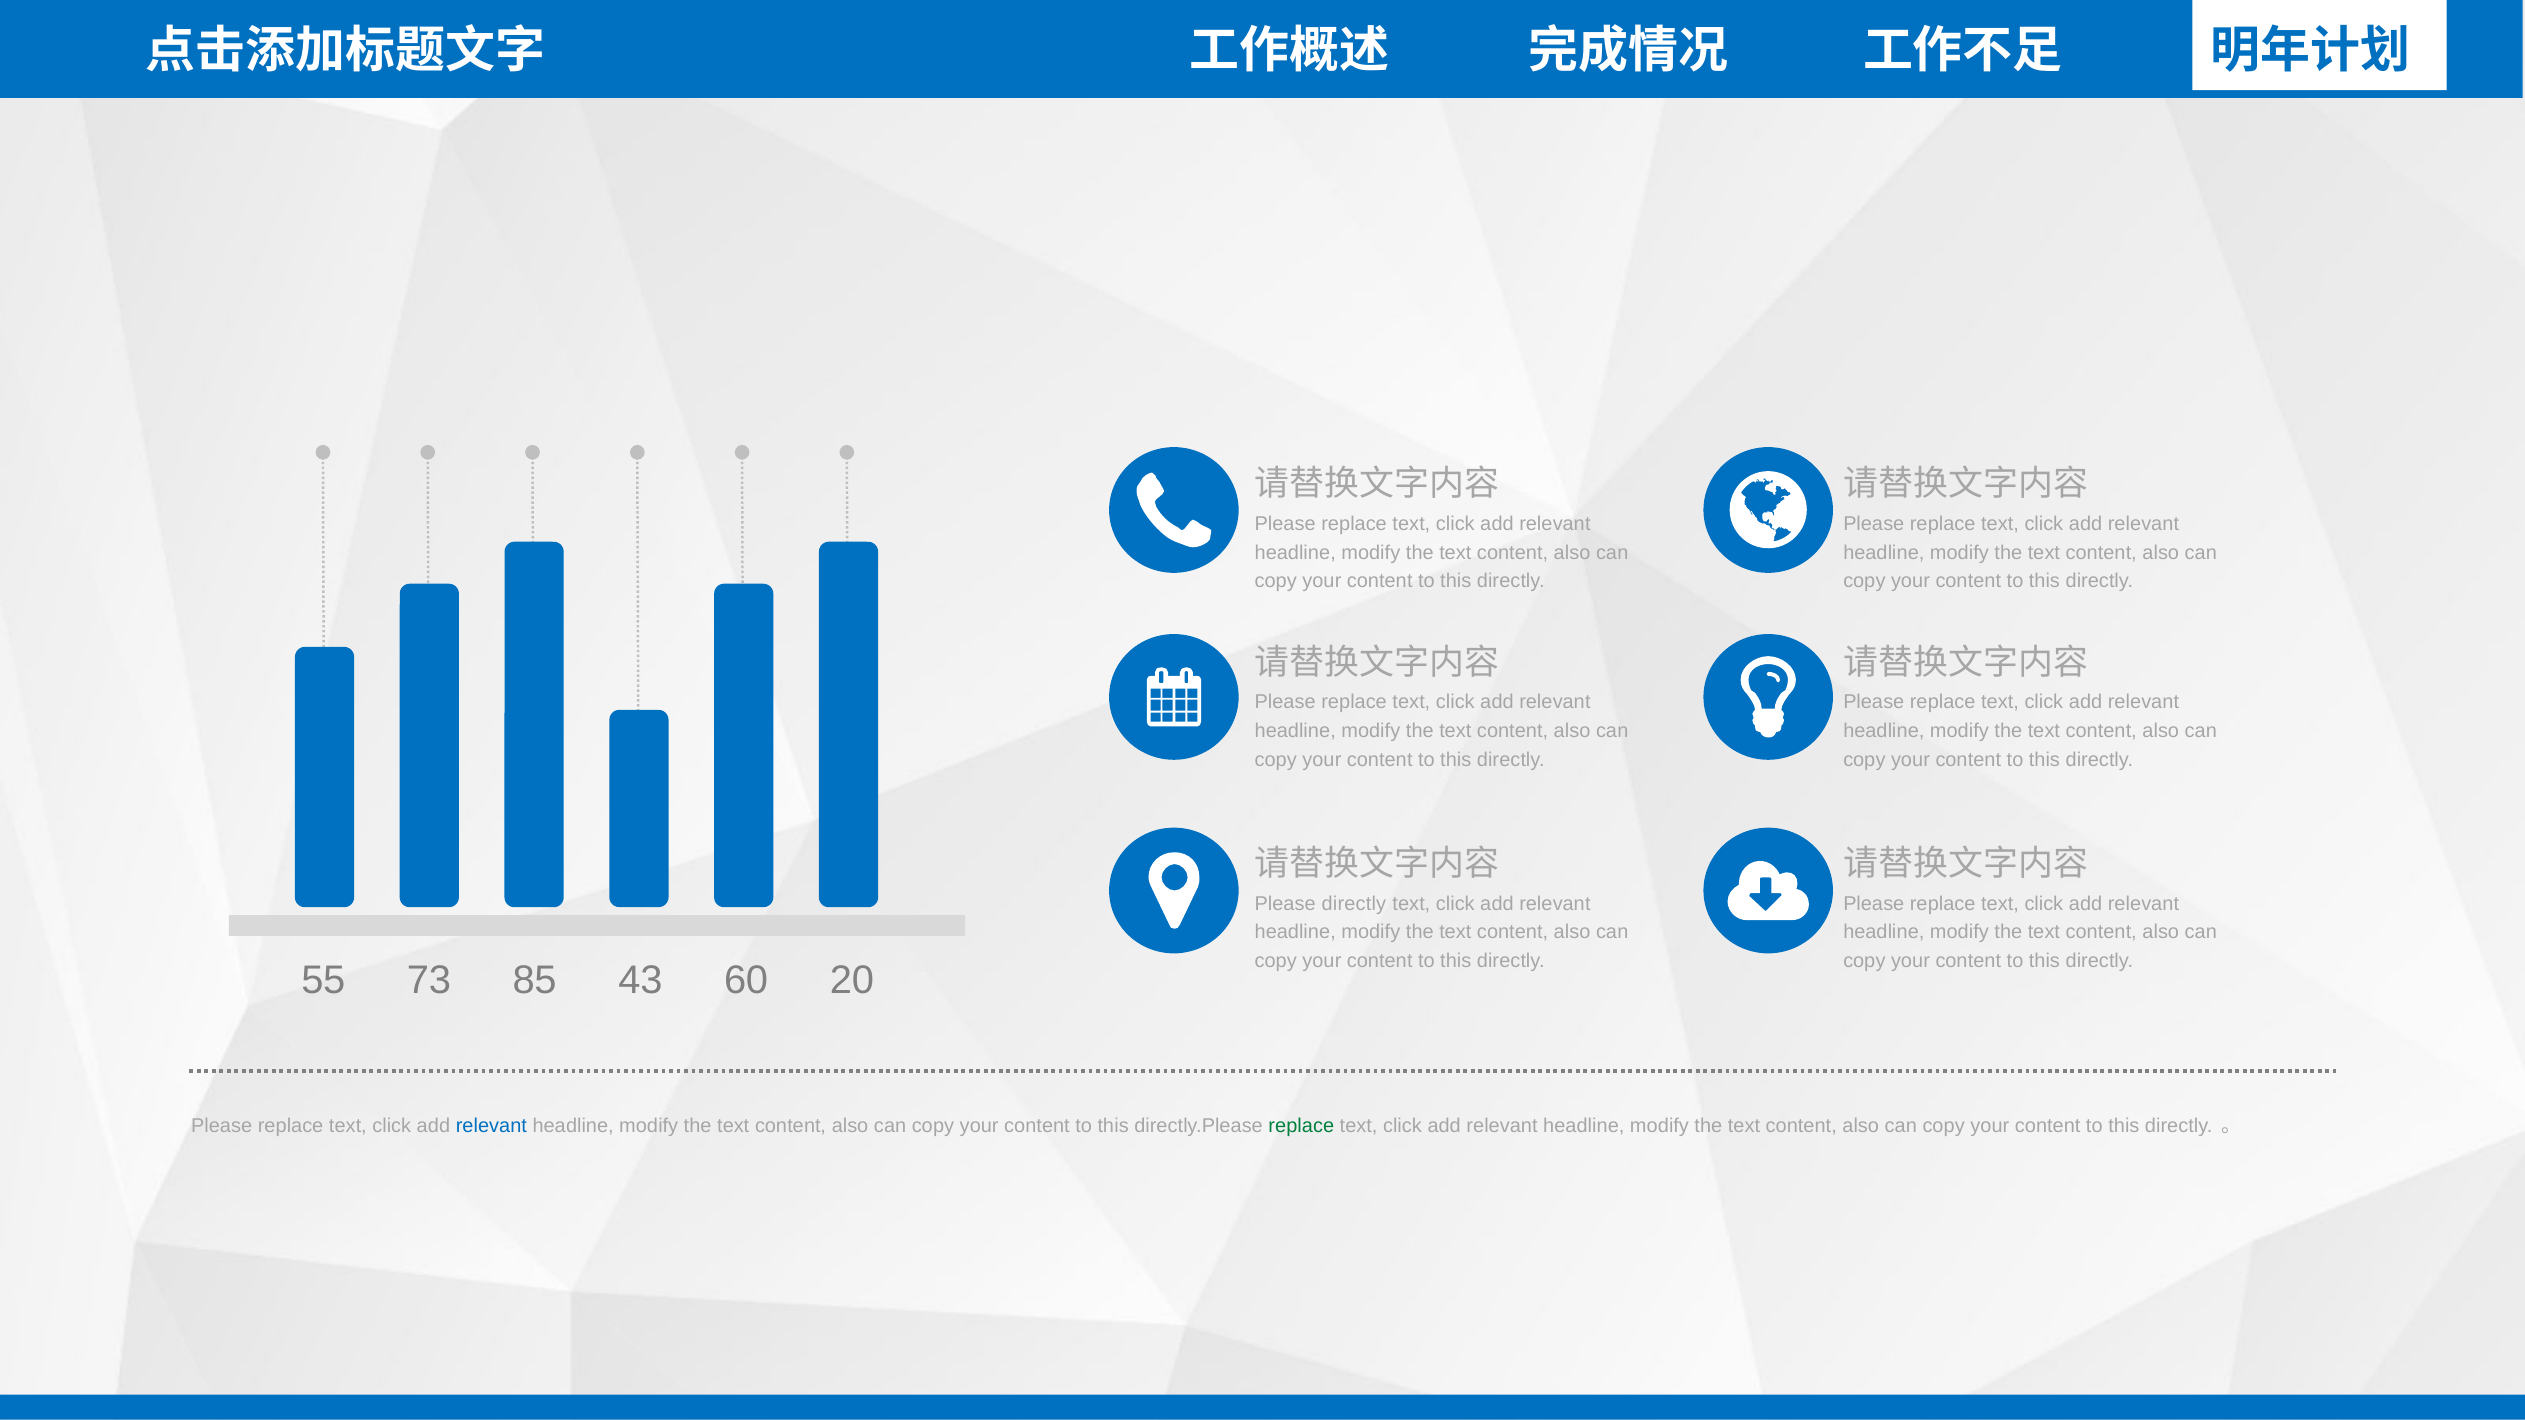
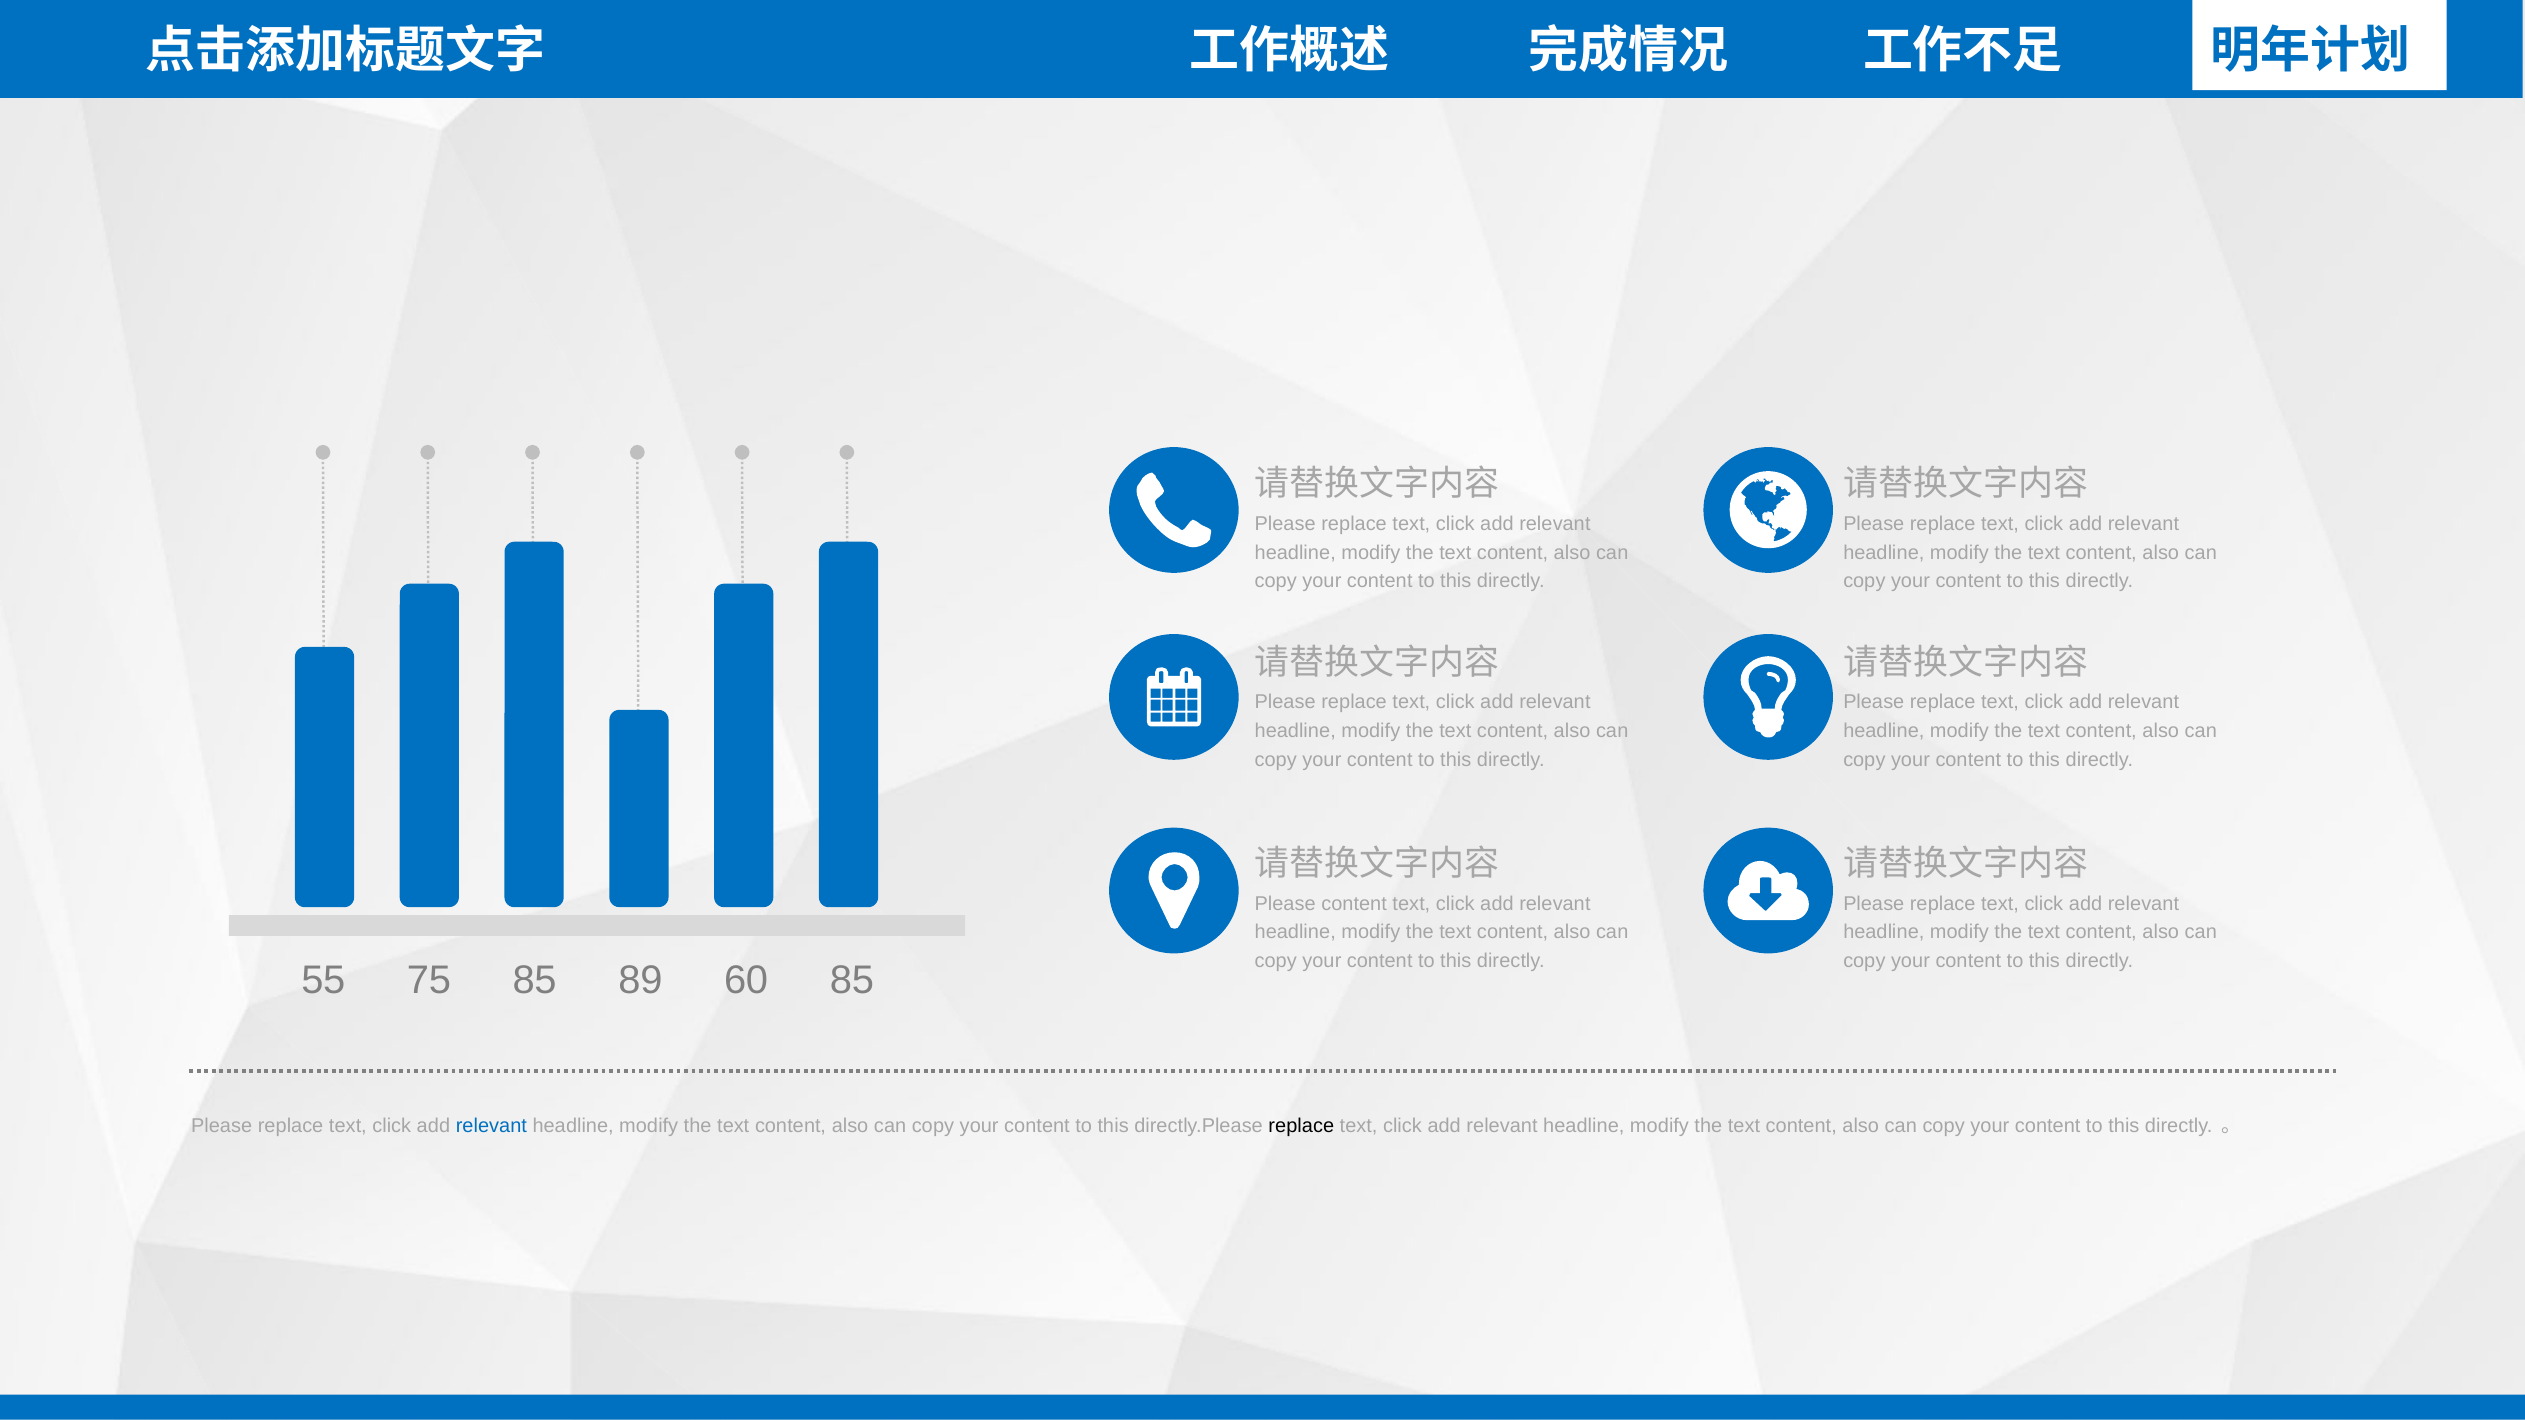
Please directly: directly -> content
73: 73 -> 75
43: 43 -> 89
60 20: 20 -> 85
replace at (1301, 1127) colour: green -> black
